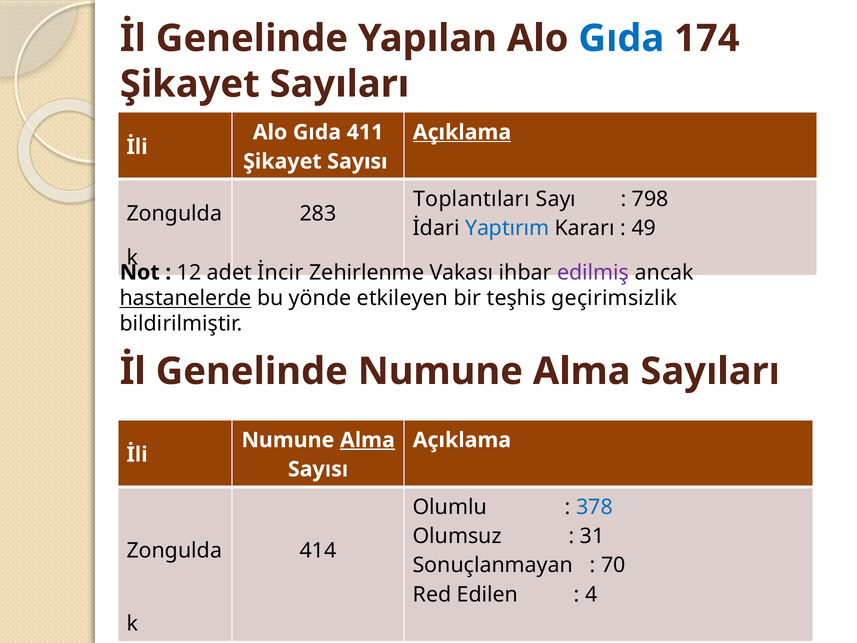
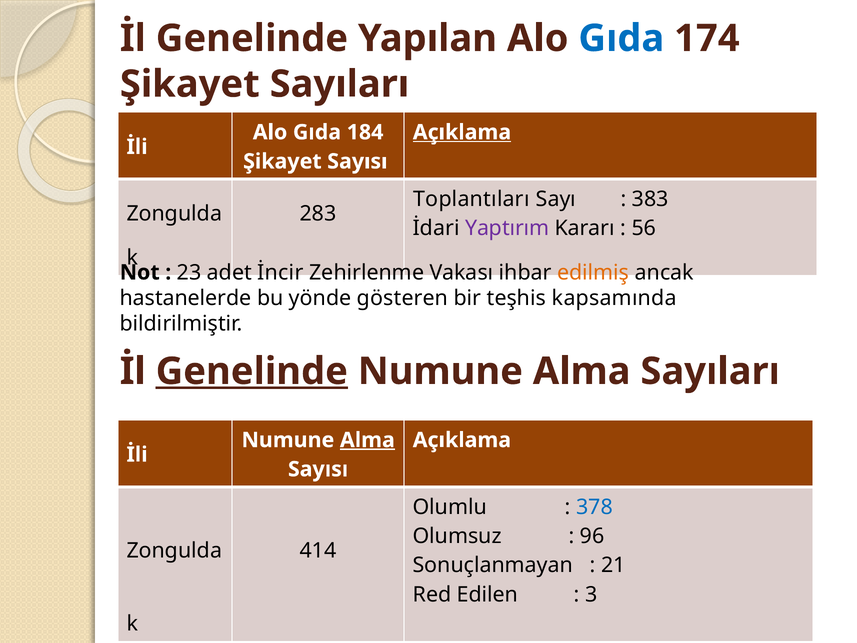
411: 411 -> 184
798: 798 -> 383
Yaptırım colour: blue -> purple
49: 49 -> 56
12: 12 -> 23
edilmiş colour: purple -> orange
hastanelerde underline: present -> none
etkileyen: etkileyen -> gösteren
geçirimsizlik: geçirimsizlik -> kapsamında
Genelinde at (252, 371) underline: none -> present
31: 31 -> 96
70: 70 -> 21
4: 4 -> 3
